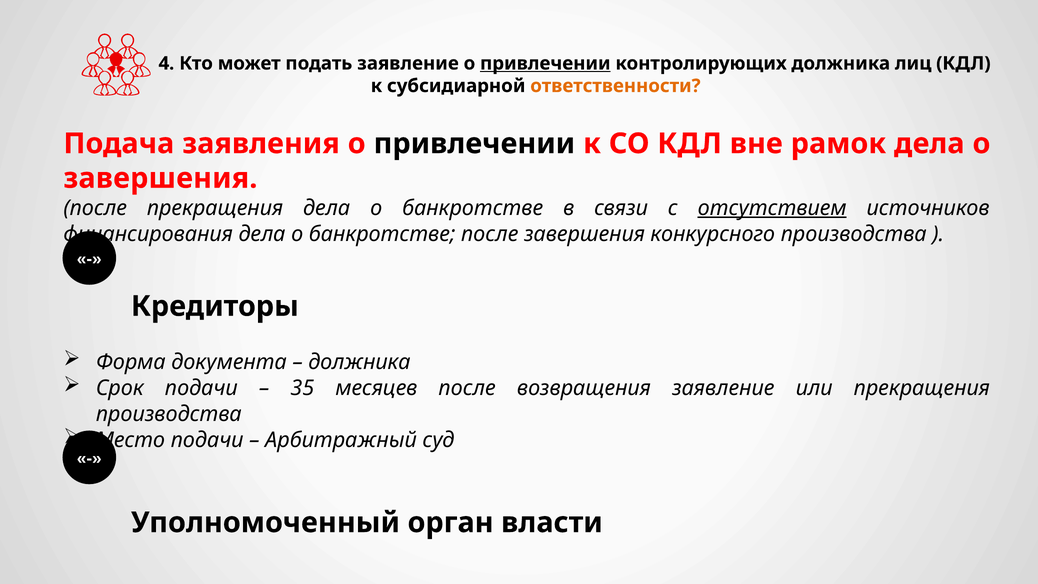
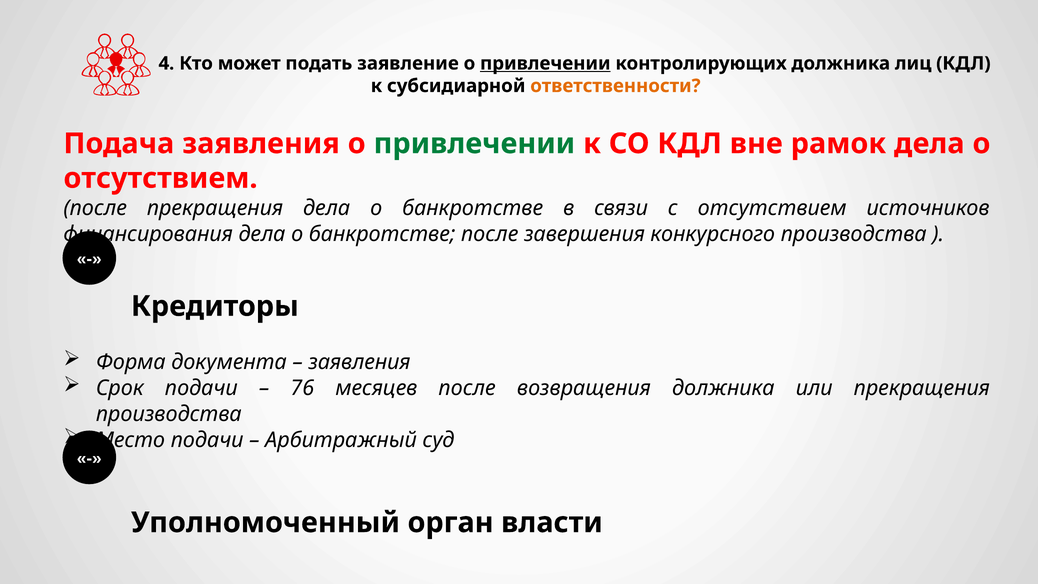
привлечении at (474, 144) colour: black -> green
завершения at (160, 178): завершения -> отсутствием
отсутствием at (772, 208) underline: present -> none
должника at (359, 362): должника -> заявления
35: 35 -> 76
возвращения заявление: заявление -> должника
